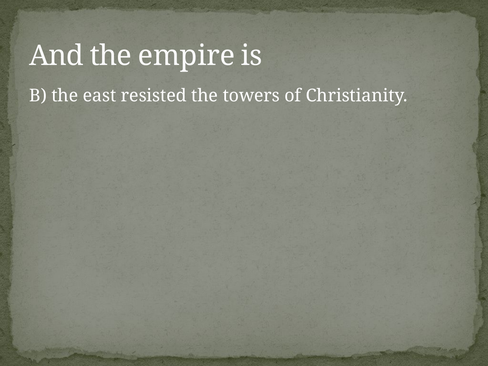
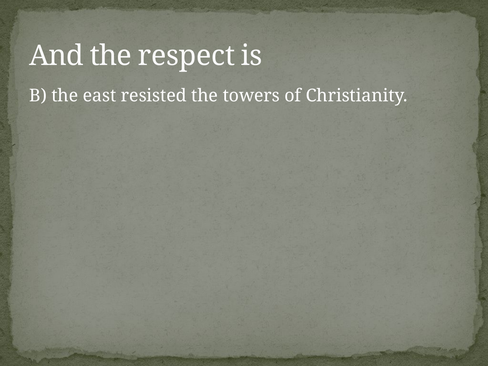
empire: empire -> respect
